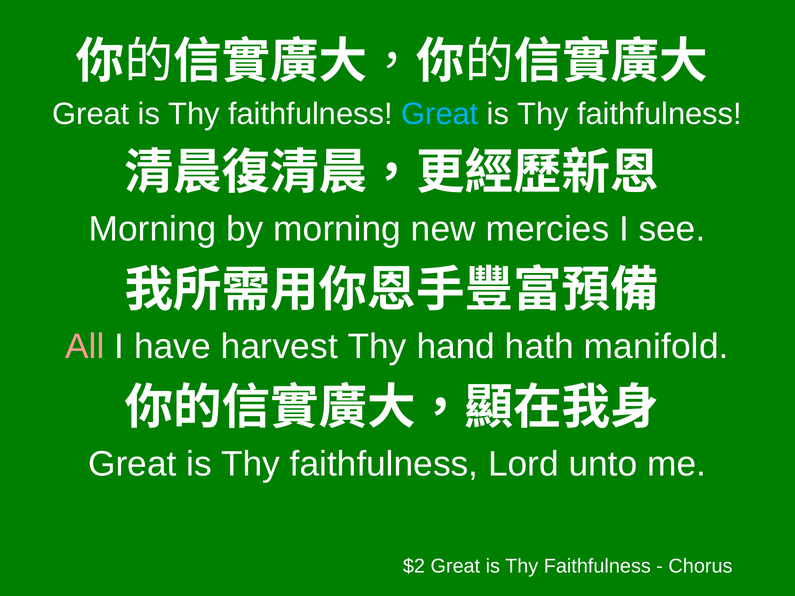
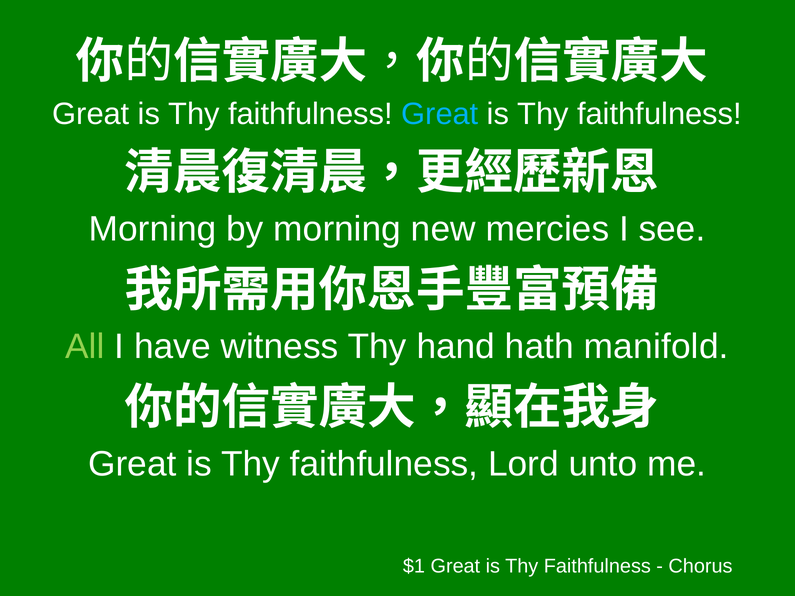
All colour: pink -> light green
harvest: harvest -> witness
$2: $2 -> $1
